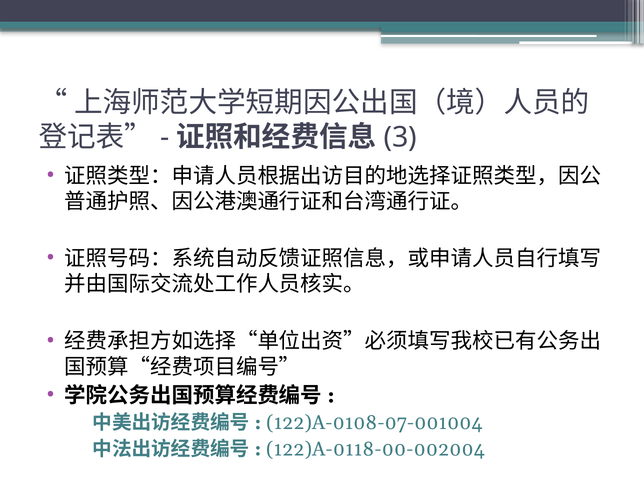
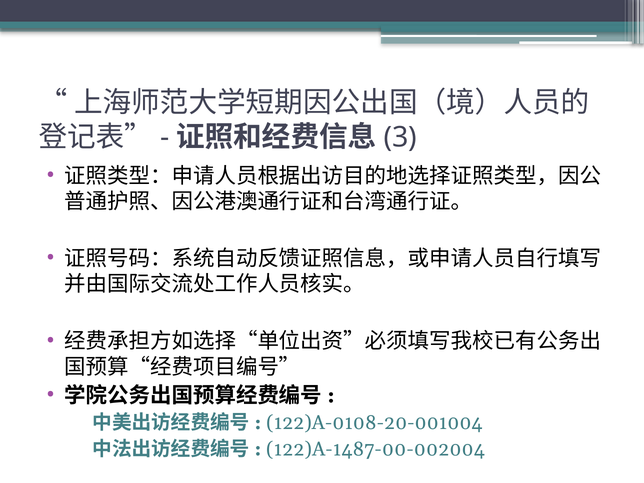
122)A-0108-07-001004: 122)A-0108-07-001004 -> 122)A-0108-20-001004
122)A-0118-00-002004: 122)A-0118-00-002004 -> 122)A-1487-00-002004
